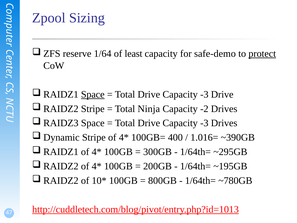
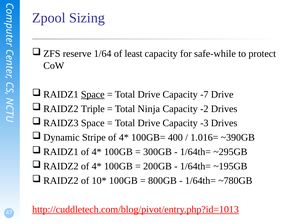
safe-demo: safe-demo -> safe-while
protect underline: present -> none
-3 at (204, 94): -3 -> -7
Stripe at (93, 109): Stripe -> Triple
